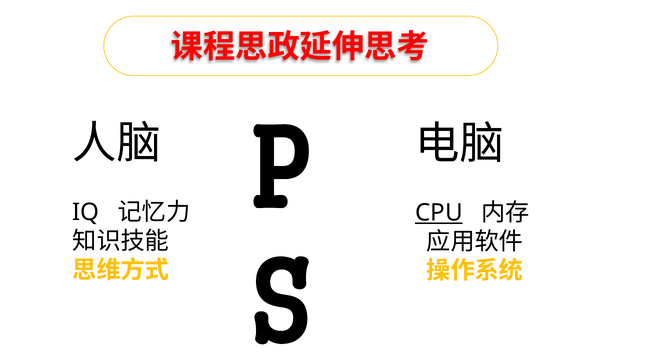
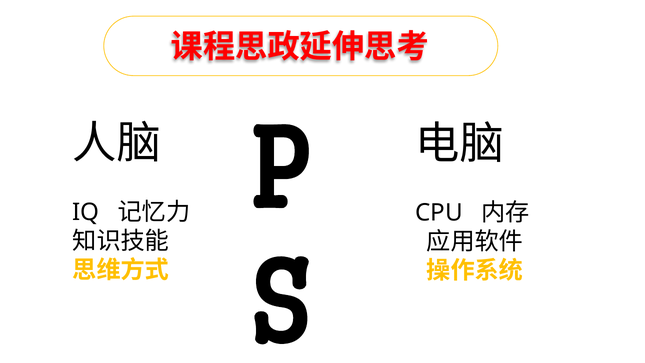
CPU underline: present -> none
